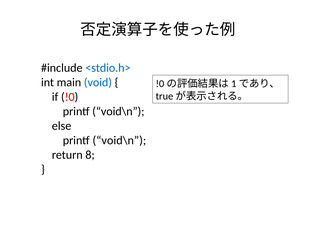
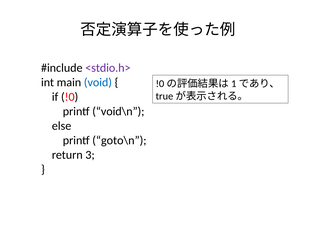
<stdio.h> colour: blue -> purple
void\n at (119, 140): void\n -> goto\n
8: 8 -> 3
